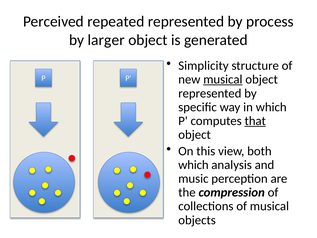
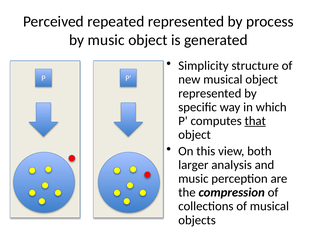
by larger: larger -> music
musical at (223, 79) underline: present -> none
which at (193, 165): which -> larger
